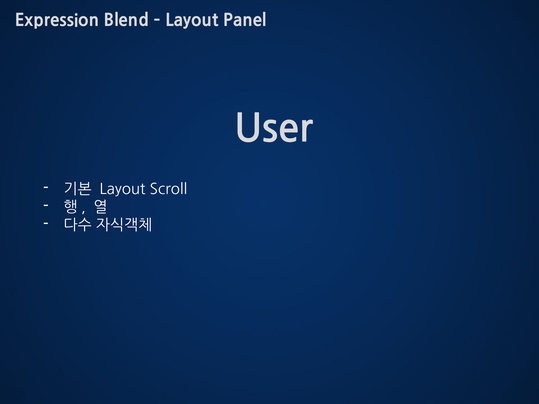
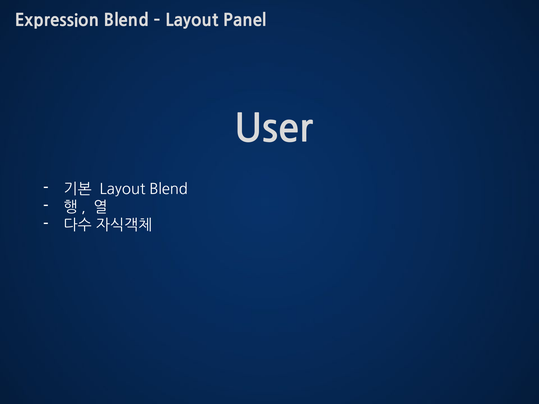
Layout Scroll: Scroll -> Blend
